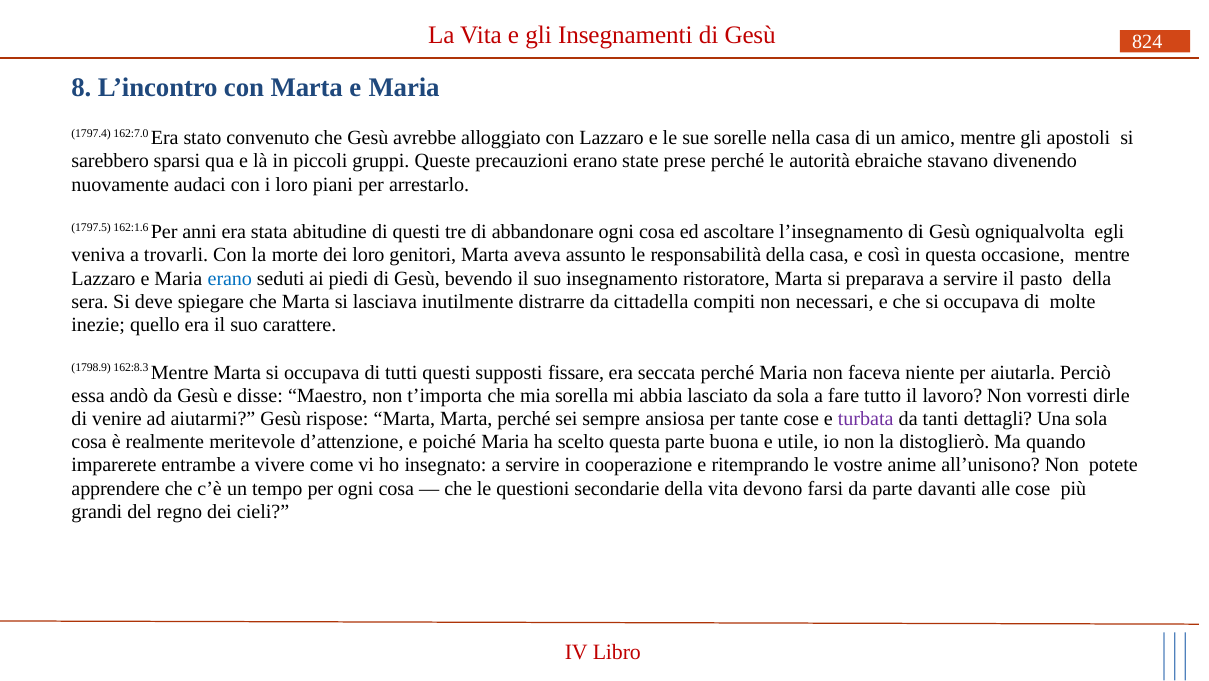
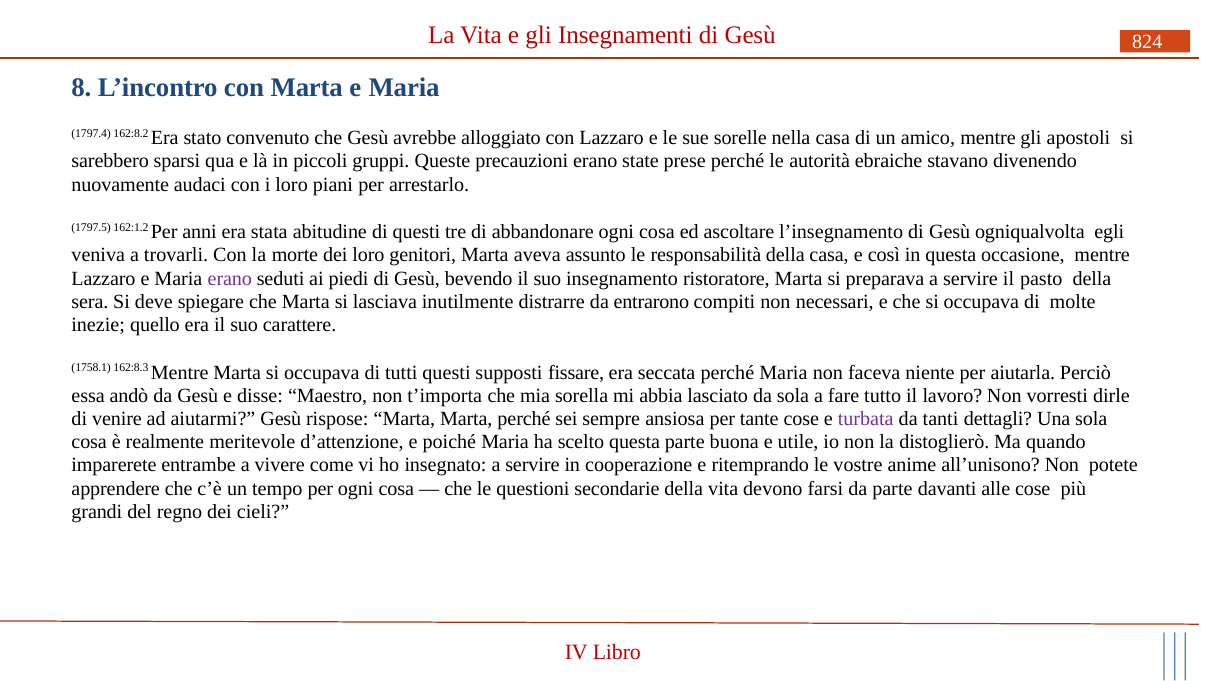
162:7.0: 162:7.0 -> 162:8.2
162:1.6: 162:1.6 -> 162:1.2
erano at (230, 278) colour: blue -> purple
cittadella: cittadella -> entrarono
1798.9: 1798.9 -> 1758.1
